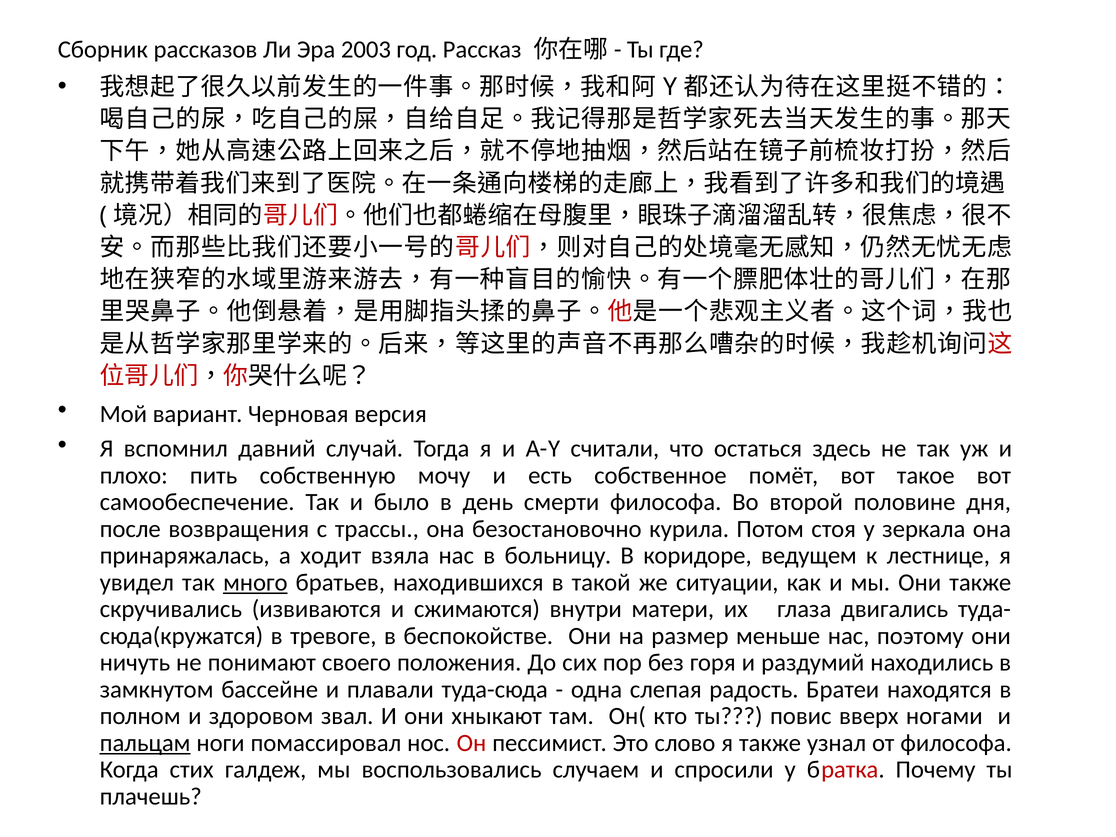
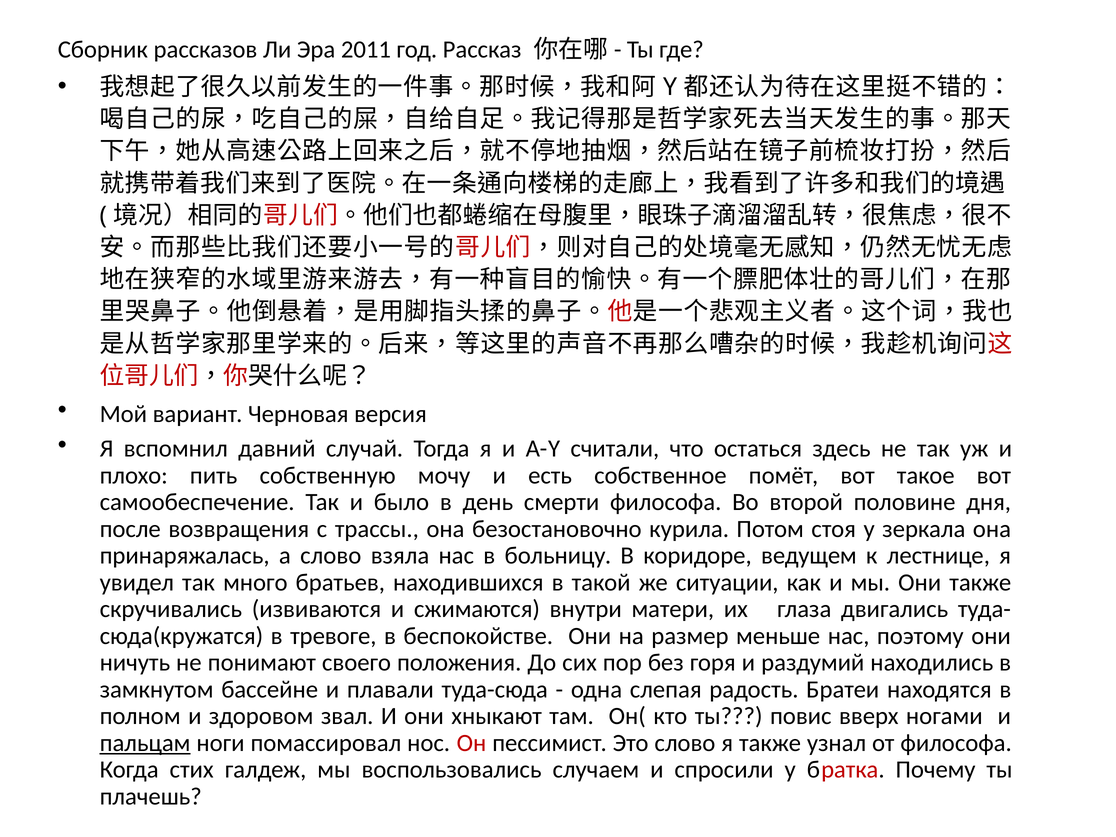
2003: 2003 -> 2011
а ходит: ходит -> слово
много underline: present -> none
